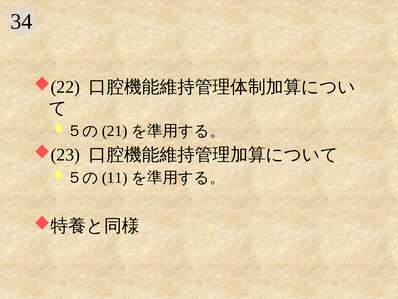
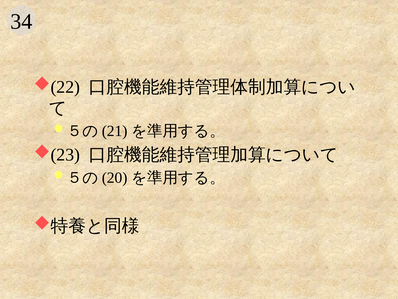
11: 11 -> 20
